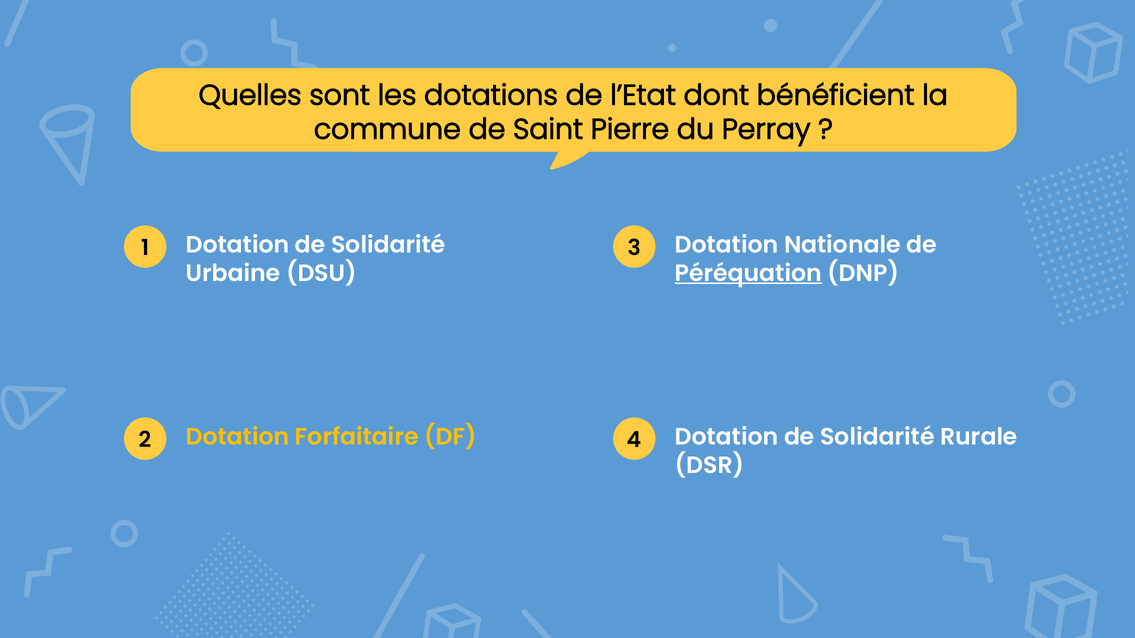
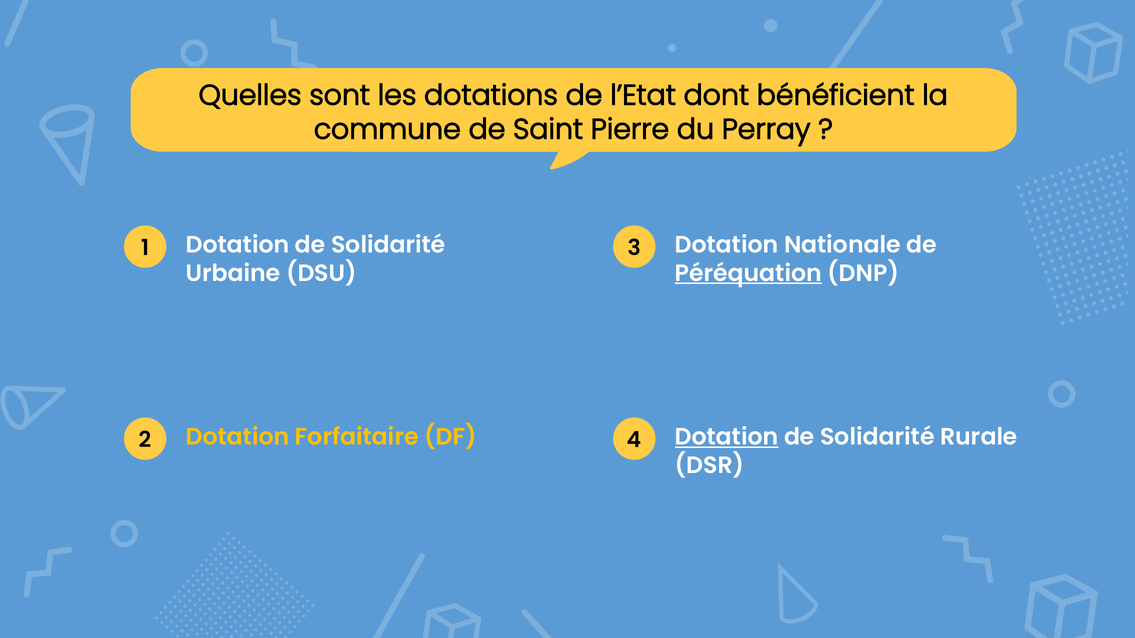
Dotation at (727, 437) underline: none -> present
